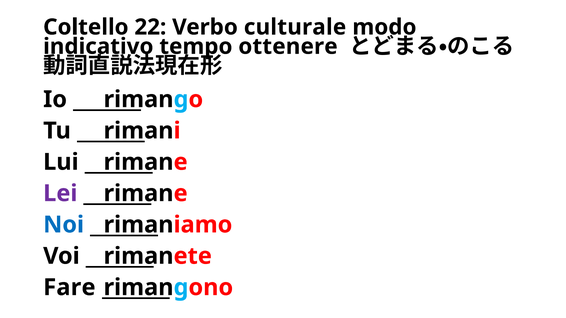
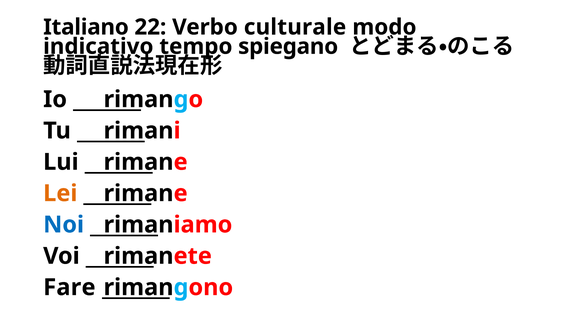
Coltello: Coltello -> Italiano
ottenere: ottenere -> spiegano
Lei colour: purple -> orange
